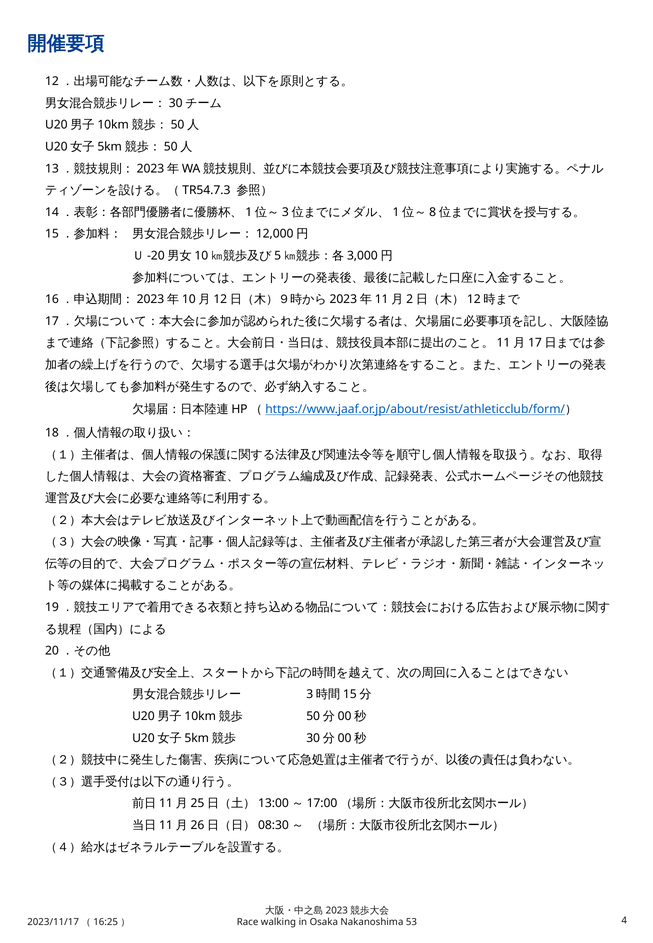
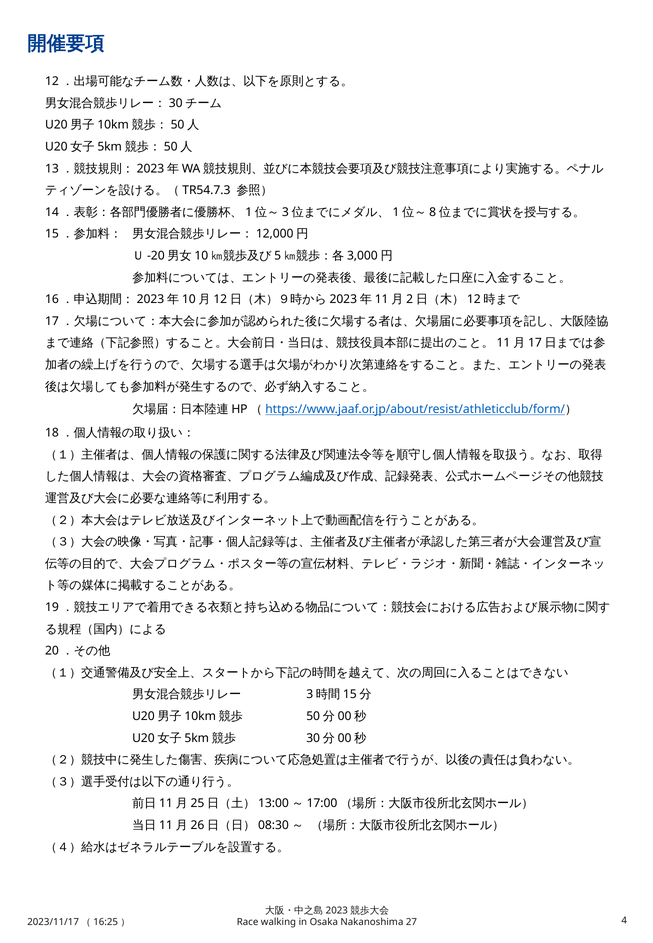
53: 53 -> 27
